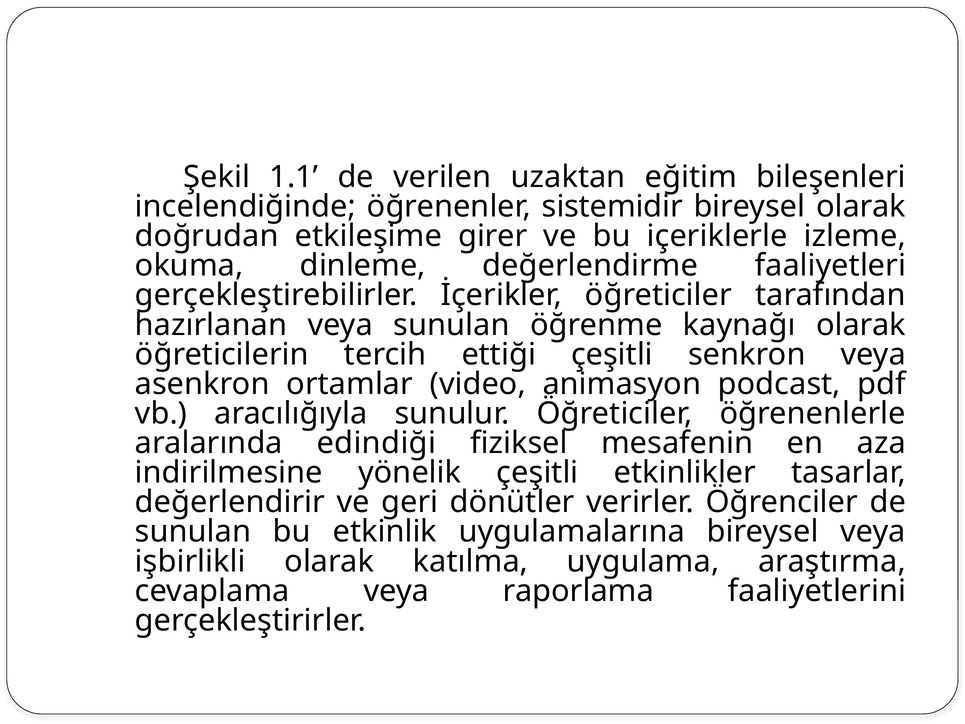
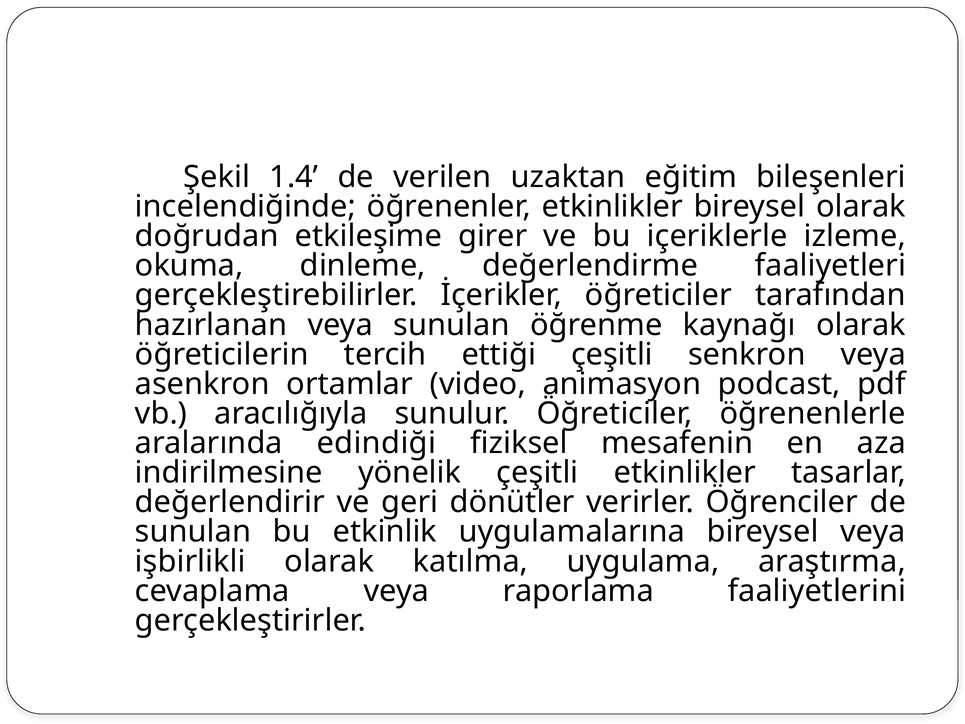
1.1: 1.1 -> 1.4
öğrenenler sistemidir: sistemidir -> etkinlikler
